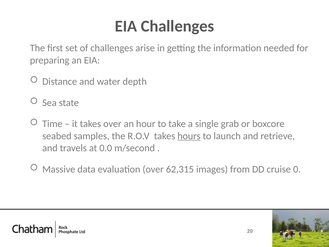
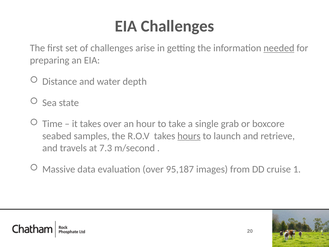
needed underline: none -> present
0.0: 0.0 -> 7.3
62,315: 62,315 -> 95,187
0: 0 -> 1
